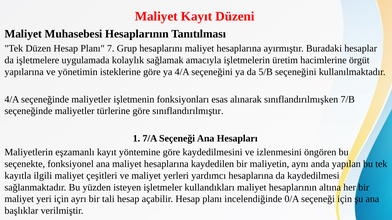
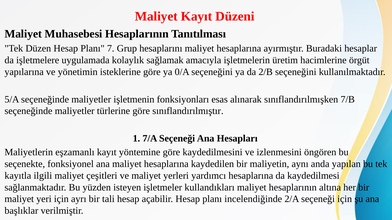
ya 4/A: 4/A -> 0/A
5/B: 5/B -> 2/B
4/A at (12, 100): 4/A -> 5/A
0/A: 0/A -> 2/A
